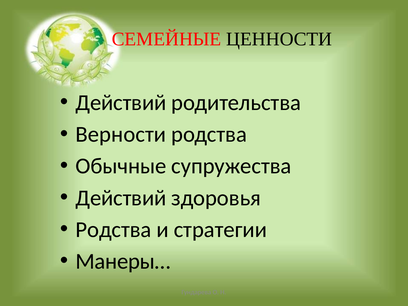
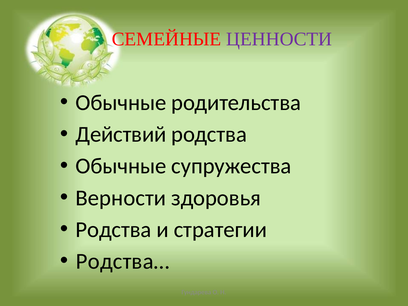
ЦЕННОСТИ colour: black -> purple
Действий at (121, 103): Действий -> Обычные
Верности: Верности -> Действий
Действий at (121, 198): Действий -> Верности
Манеры…: Манеры… -> Родства…
